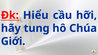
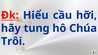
Giới: Giới -> Trôi
